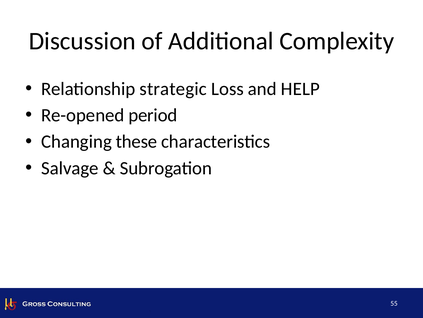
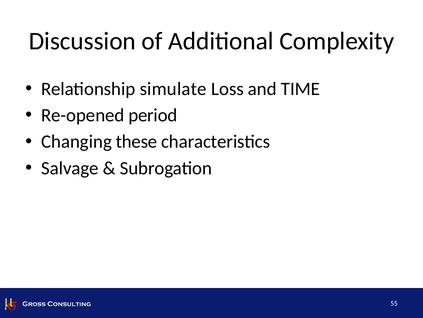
strategic: strategic -> simulate
HELP: HELP -> TIME
